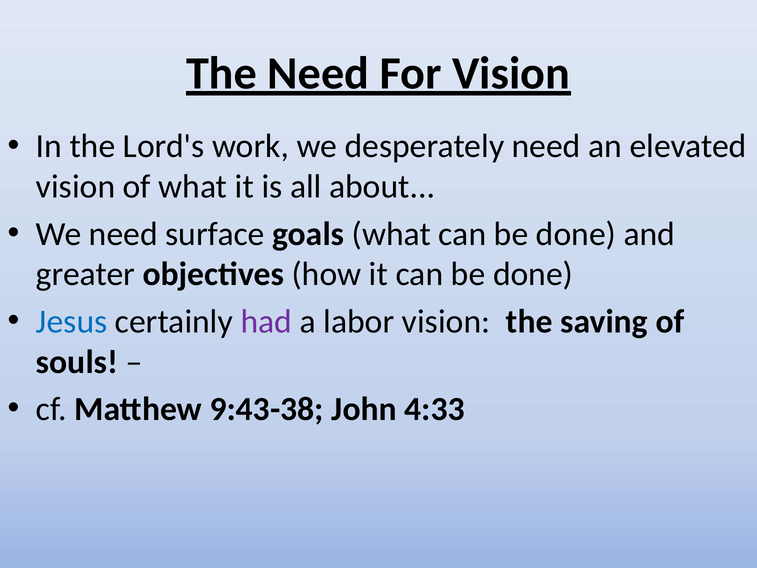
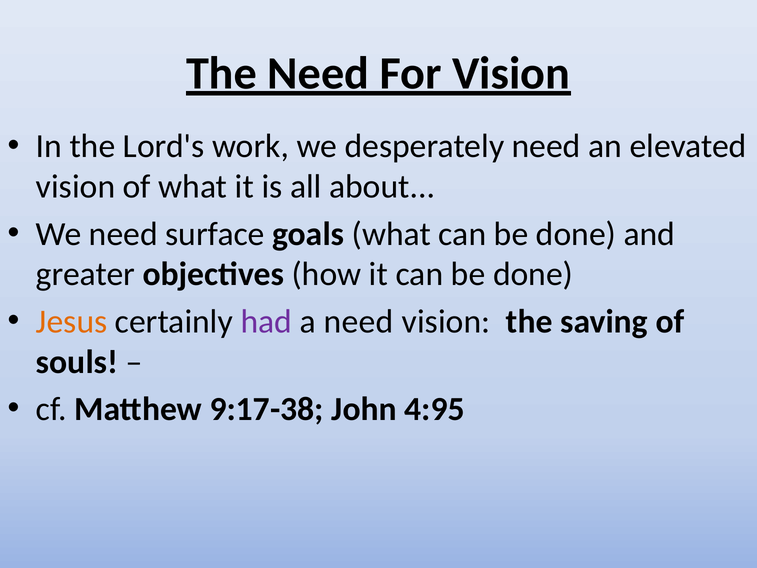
Jesus colour: blue -> orange
a labor: labor -> need
9:43-38: 9:43-38 -> 9:17-38
4:33: 4:33 -> 4:95
